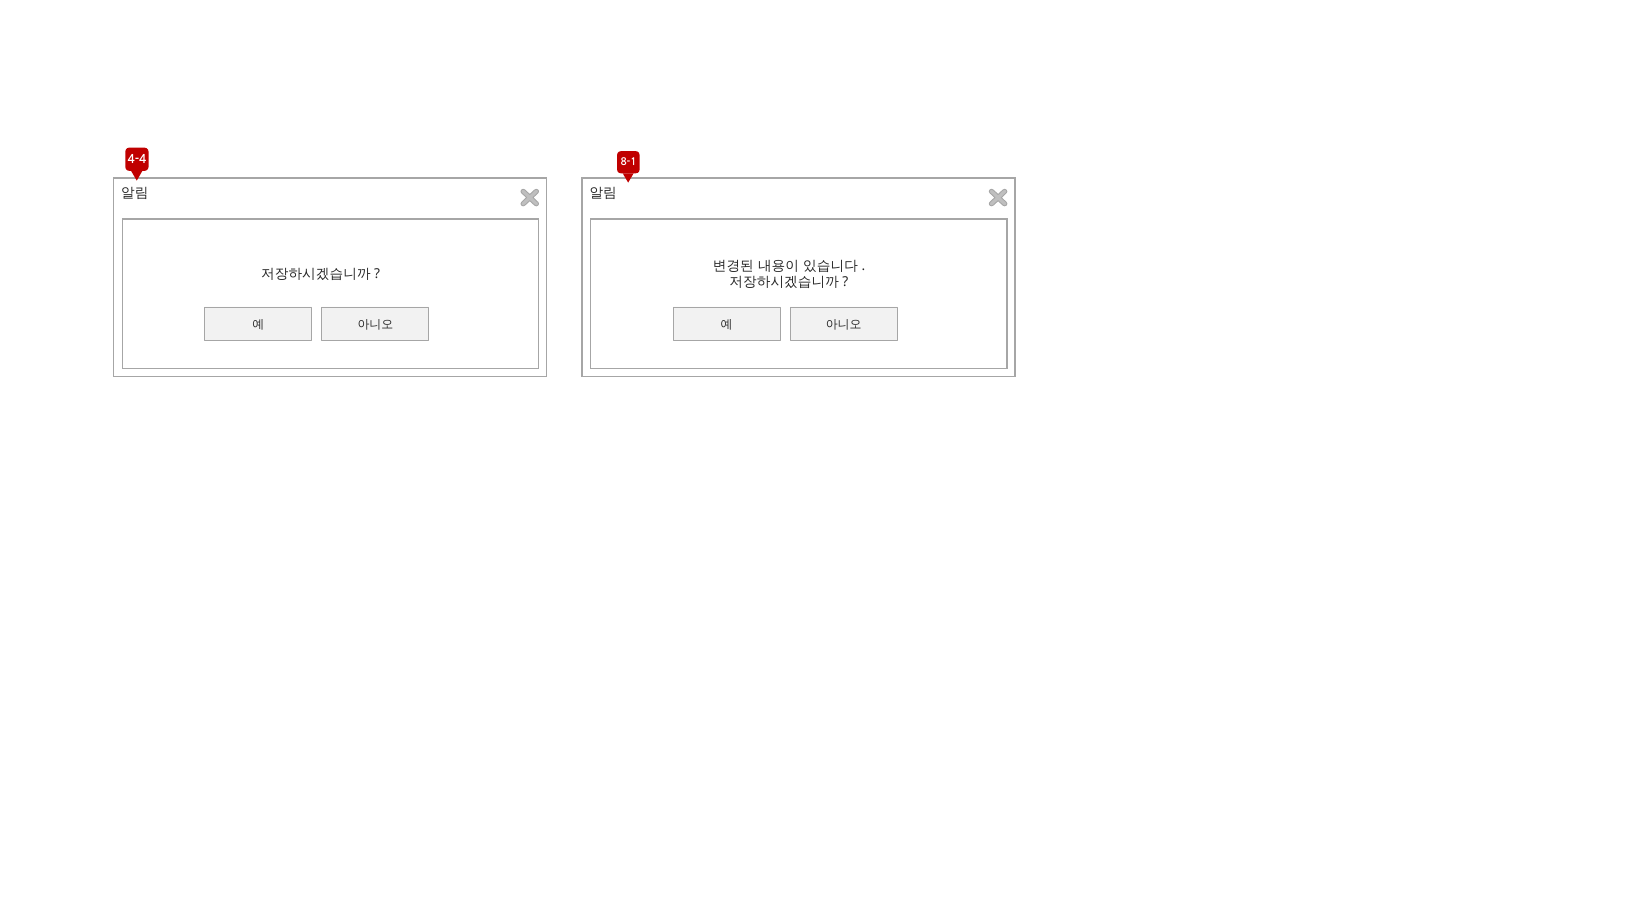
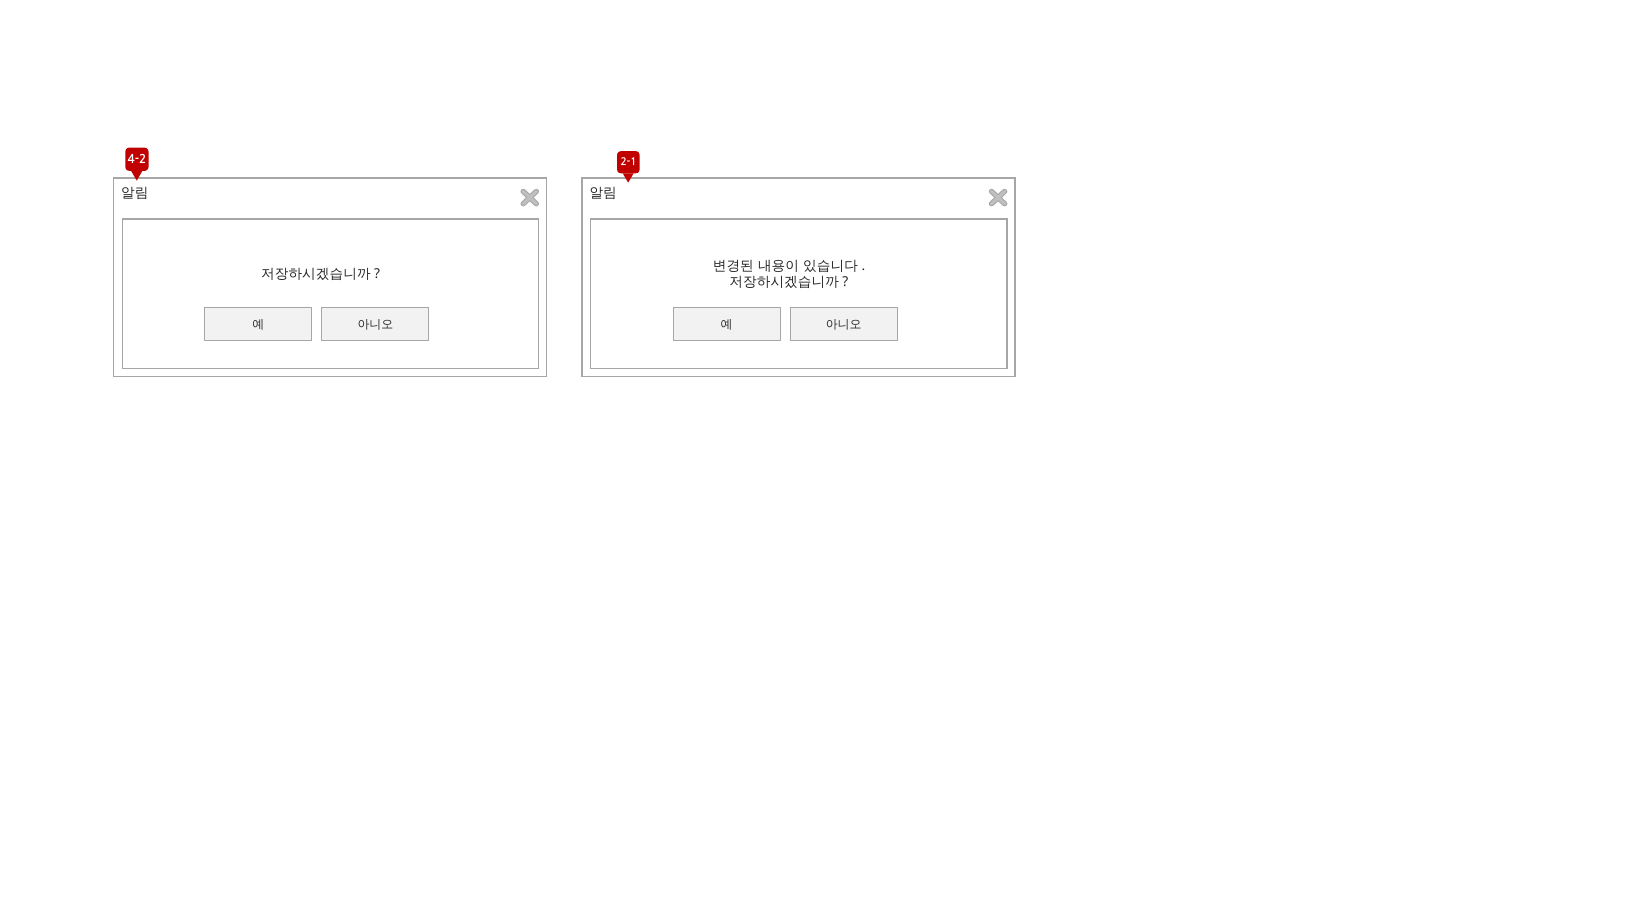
4-4: 4-4 -> 4-2
8-1: 8-1 -> 2-1
